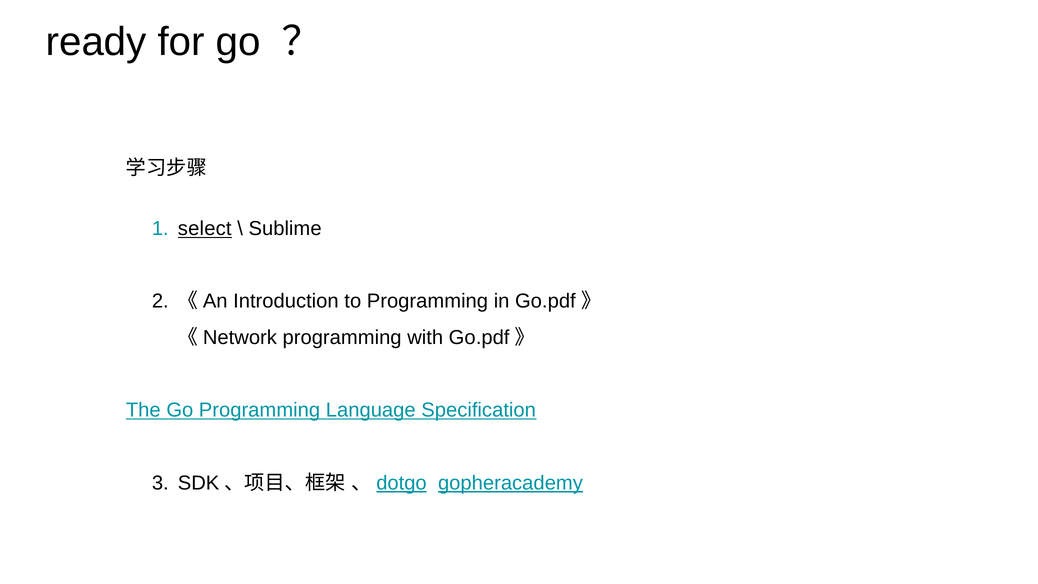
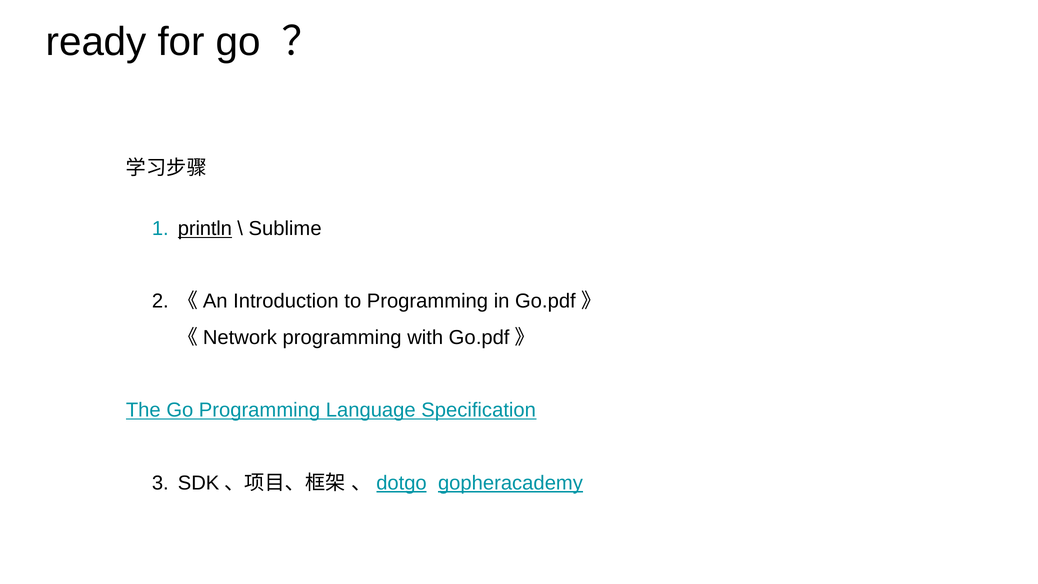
select: select -> println
